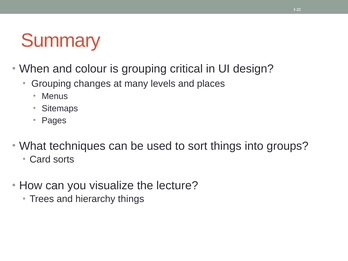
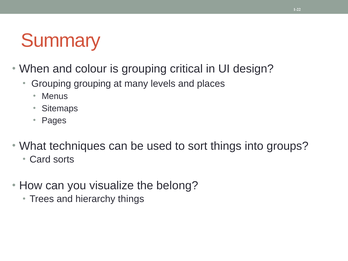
Grouping changes: changes -> grouping
lecture: lecture -> belong
